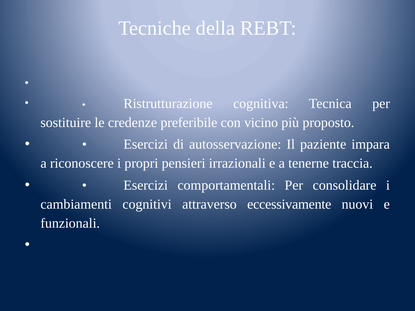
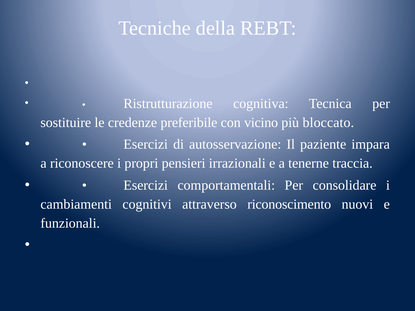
proposto: proposto -> bloccato
eccessivamente: eccessivamente -> riconoscimento
